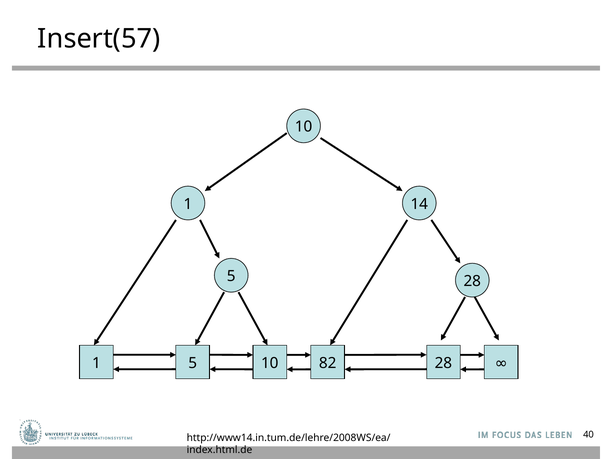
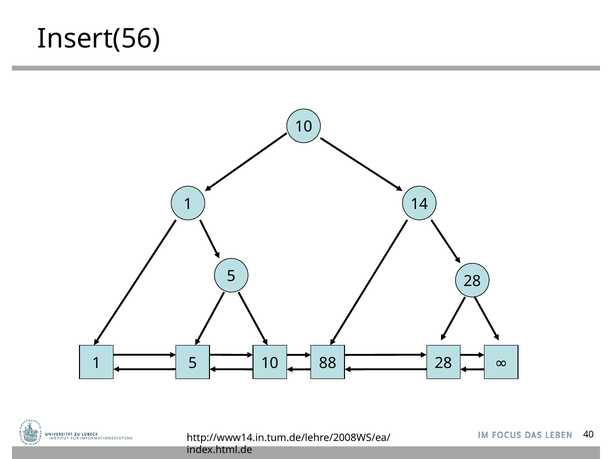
Insert(57: Insert(57 -> Insert(56
82: 82 -> 88
